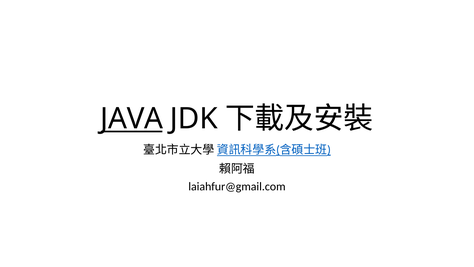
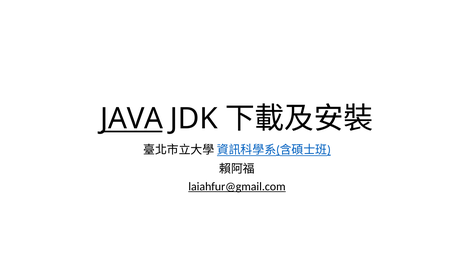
laiahfur@gmail.com underline: none -> present
